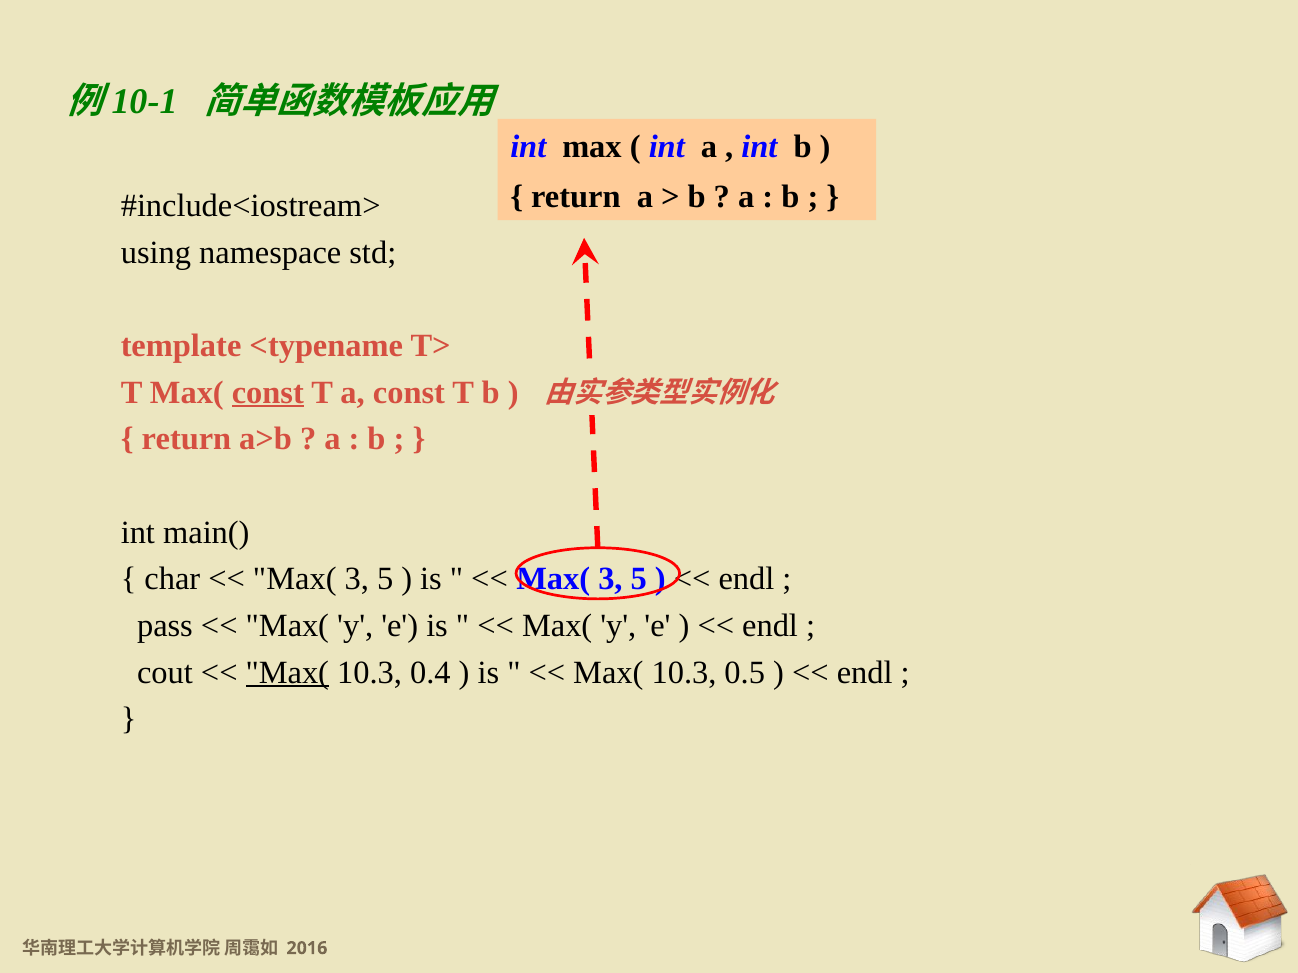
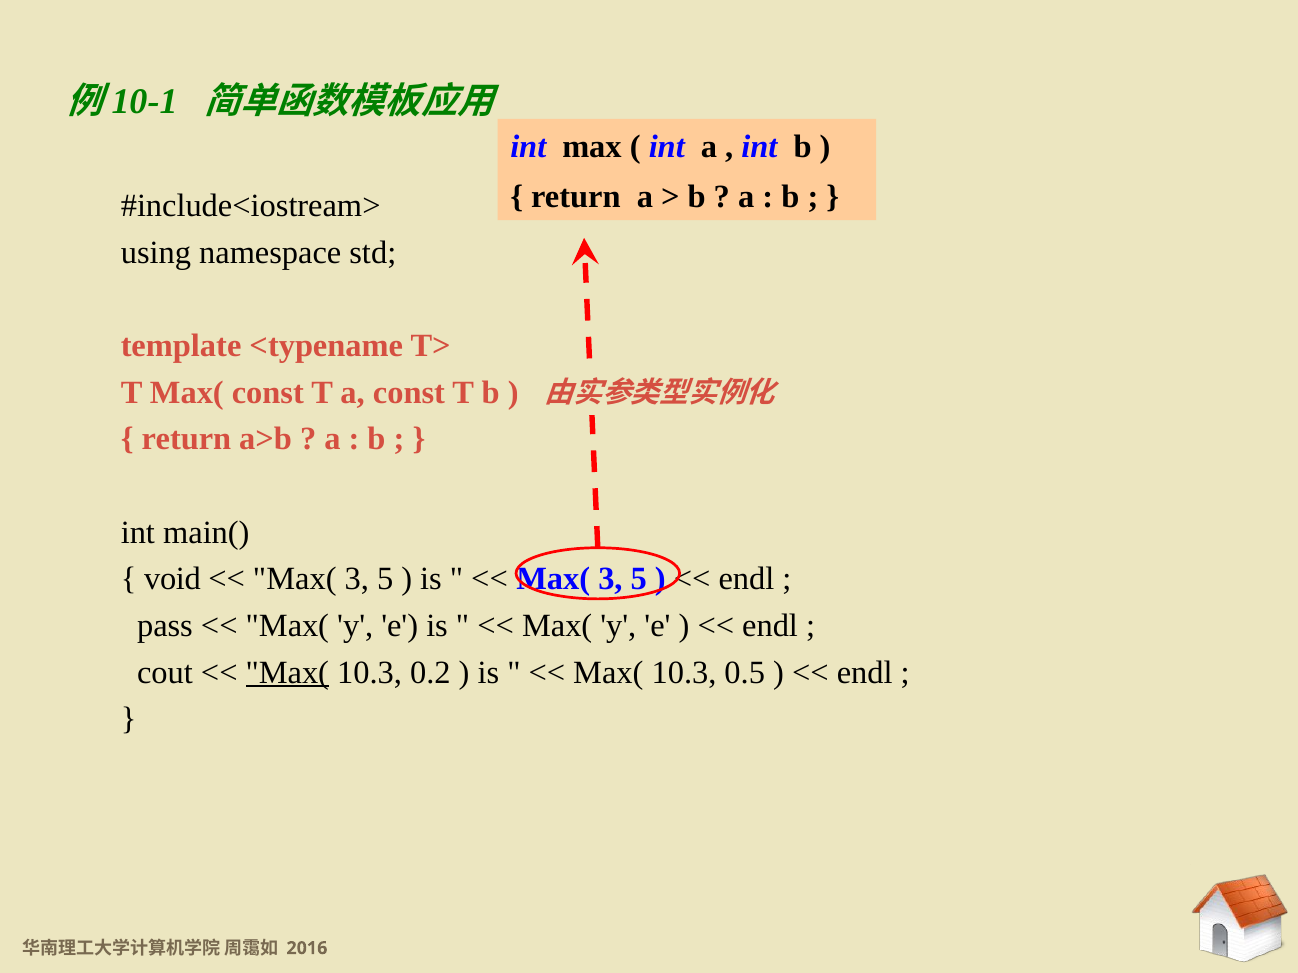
const at (268, 393) underline: present -> none
char: char -> void
0.4: 0.4 -> 0.2
